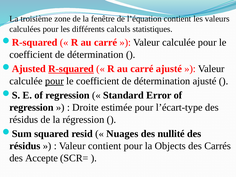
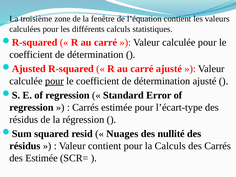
R-squared underline: present -> none
Droite at (85, 107): Droite -> Carrés
la Objects: Objects -> Calculs
des Accepte: Accepte -> Estimée
